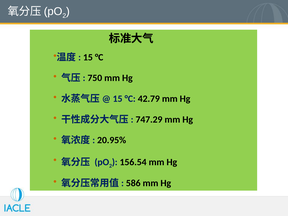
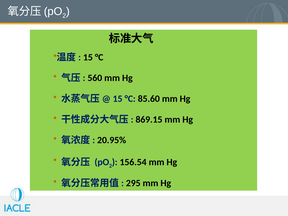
750: 750 -> 560
42.79: 42.79 -> 85.60
747.29: 747.29 -> 869.15
586: 586 -> 295
